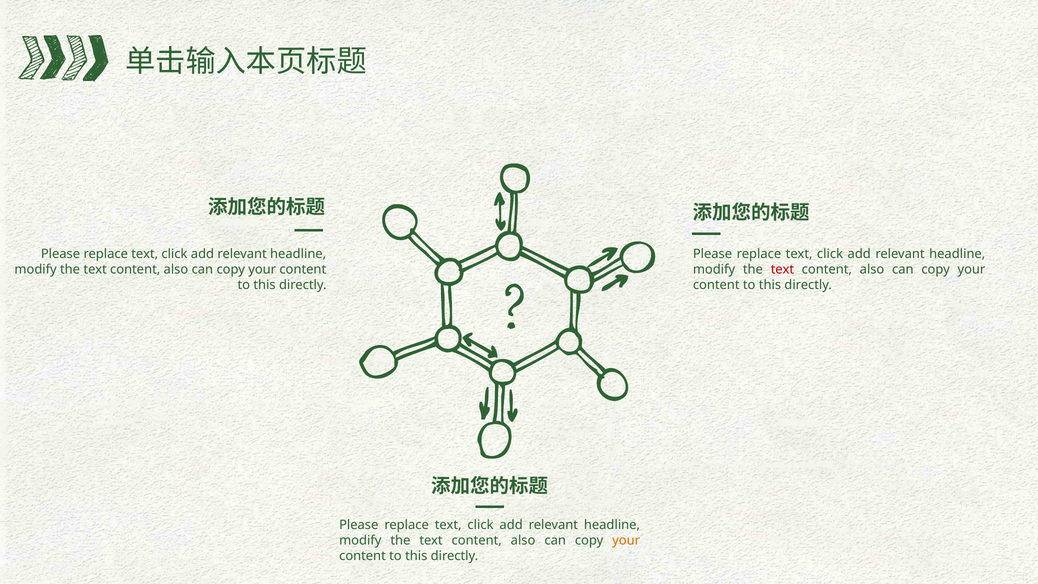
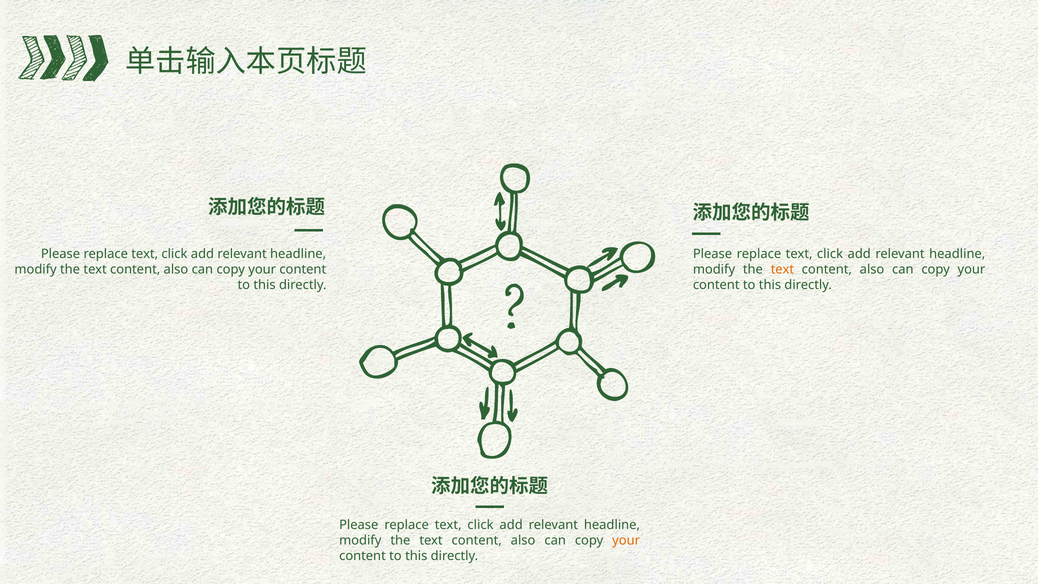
text at (782, 269) colour: red -> orange
